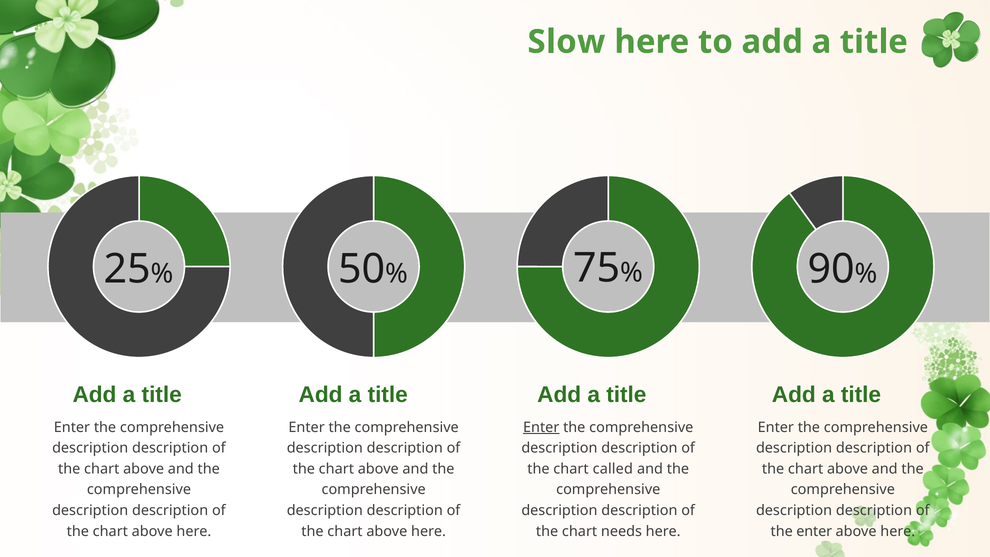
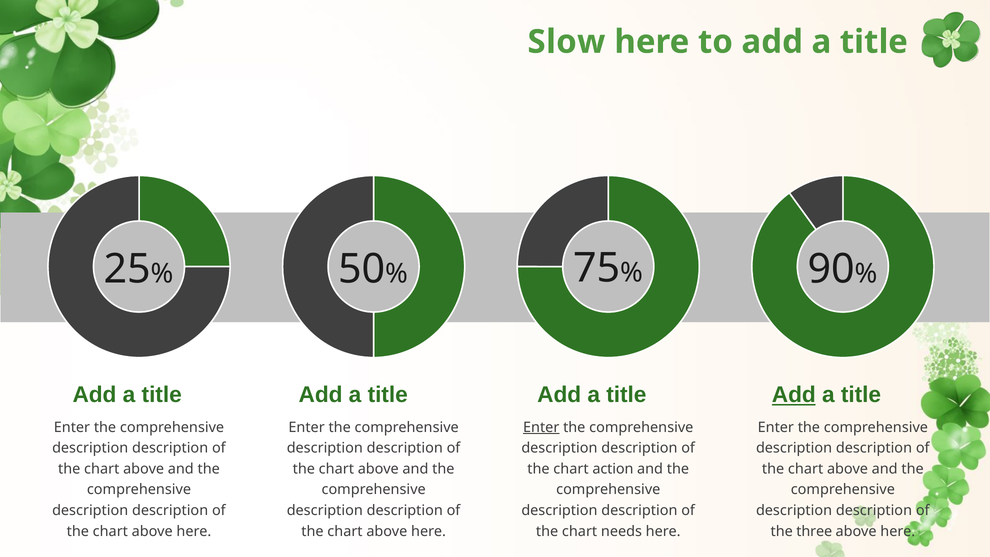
Add at (794, 395) underline: none -> present
called: called -> action
the enter: enter -> three
